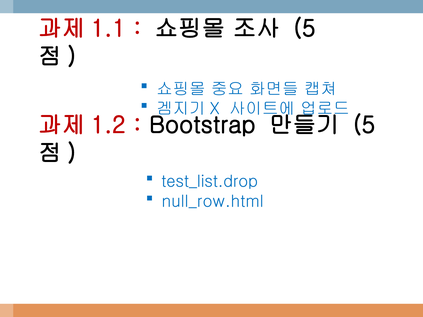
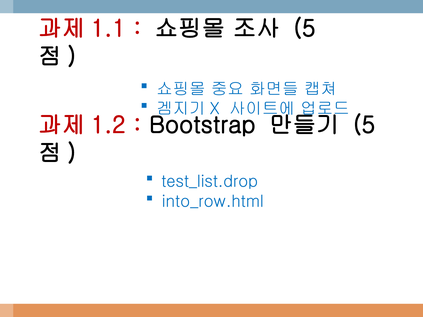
null_row.html: null_row.html -> into_row.html
